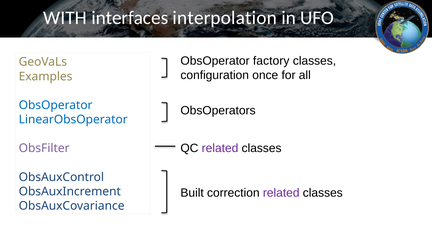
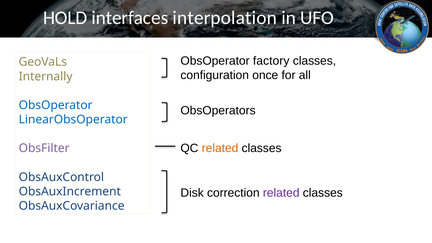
WITH: WITH -> HOLD
Examples: Examples -> Internally
related at (220, 148) colour: purple -> orange
Built: Built -> Disk
